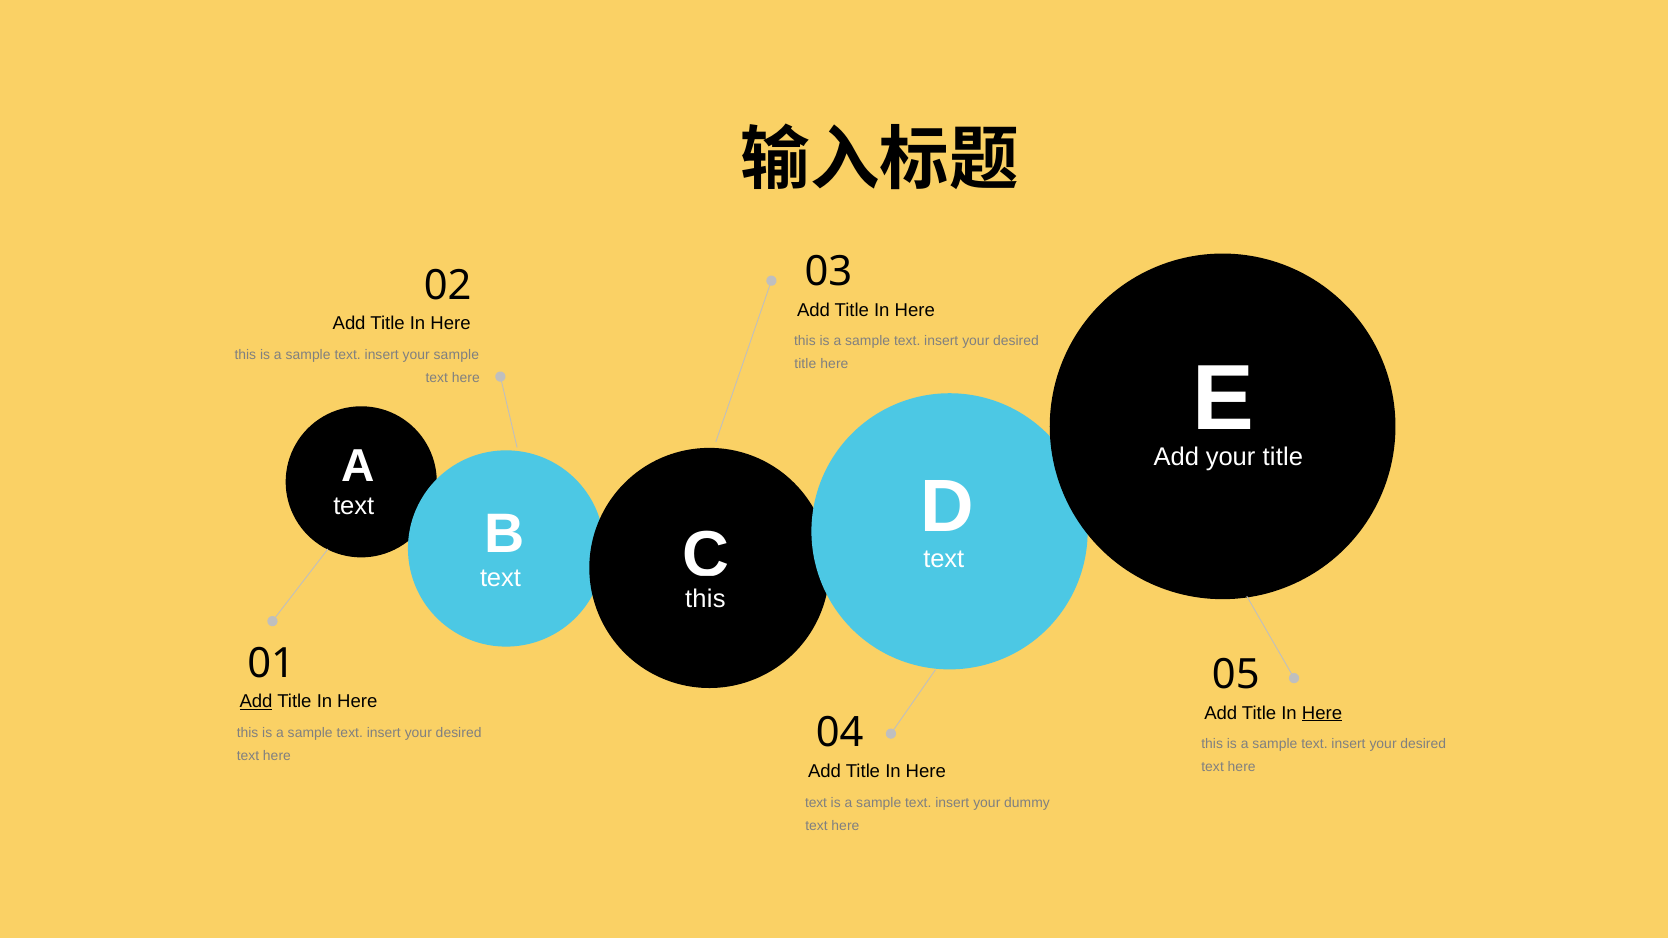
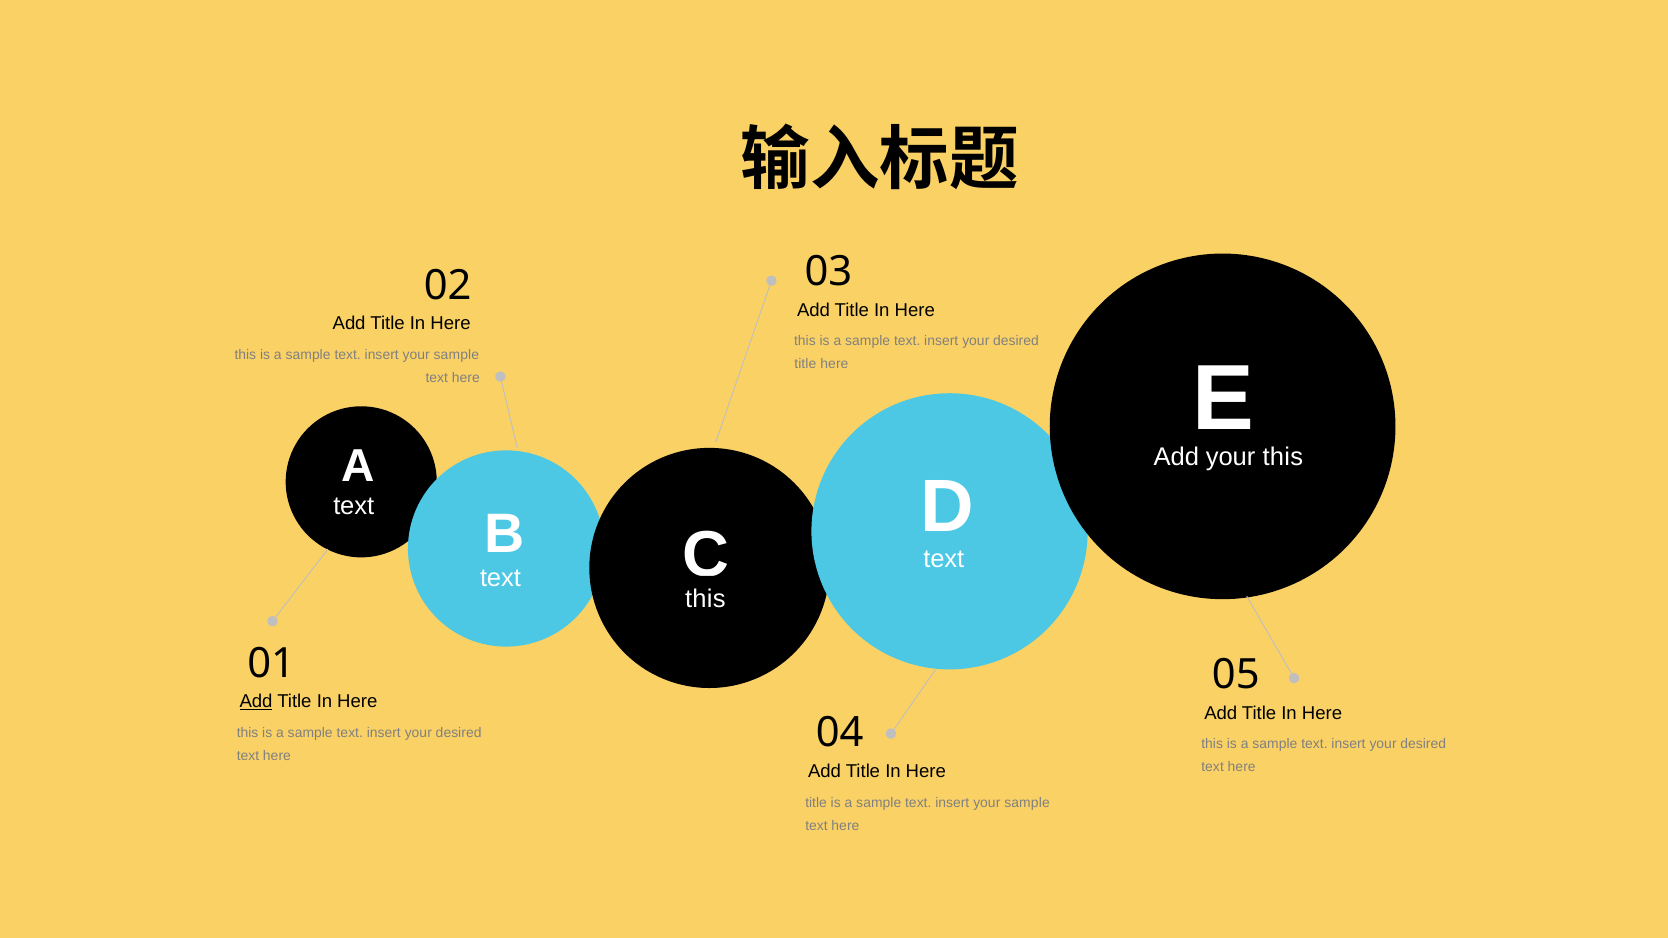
your title: title -> this
Here at (1322, 713) underline: present -> none
text at (816, 803): text -> title
dummy at (1027, 803): dummy -> sample
